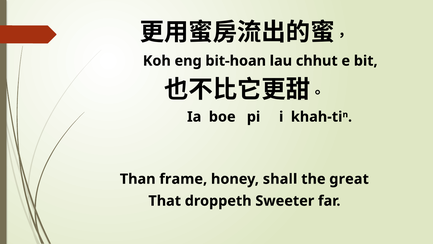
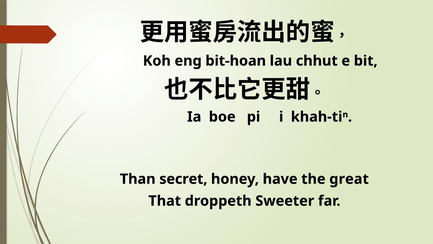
frame: frame -> secret
shall: shall -> have
